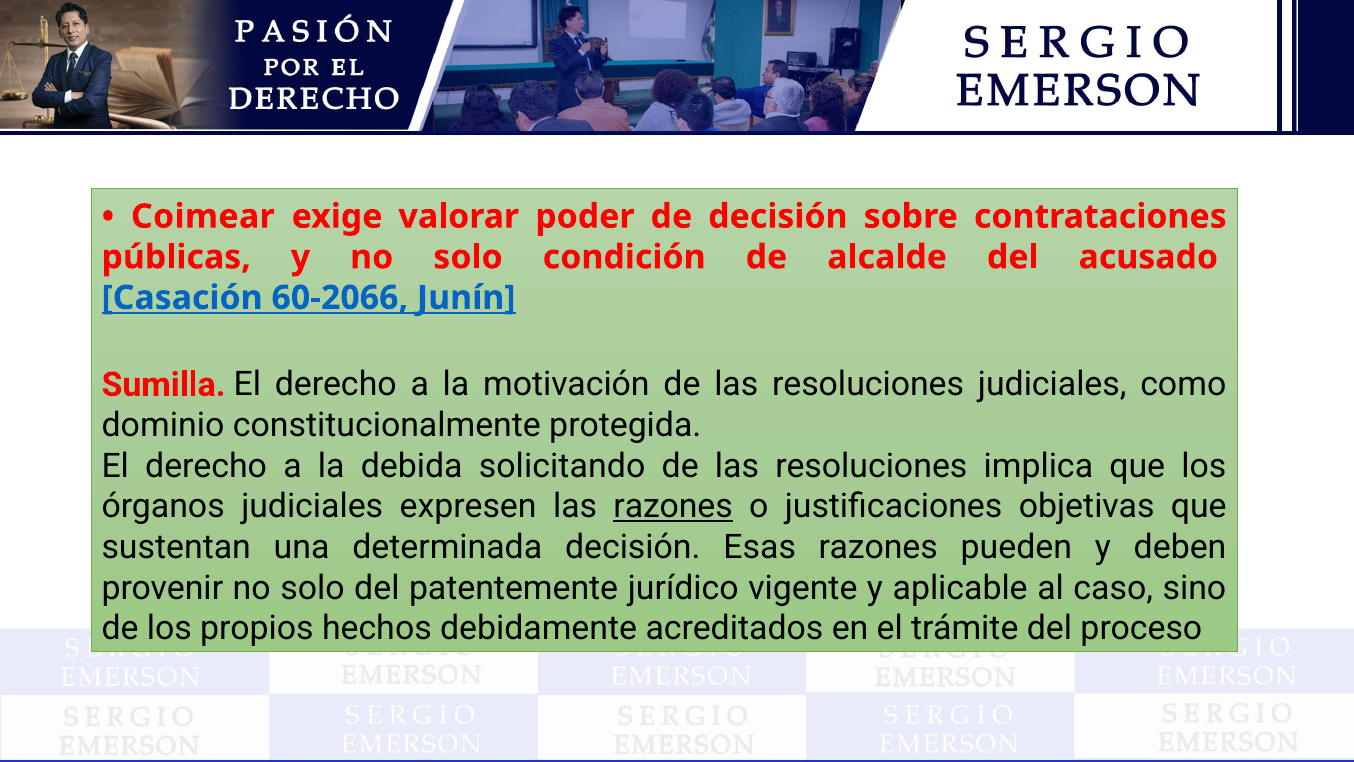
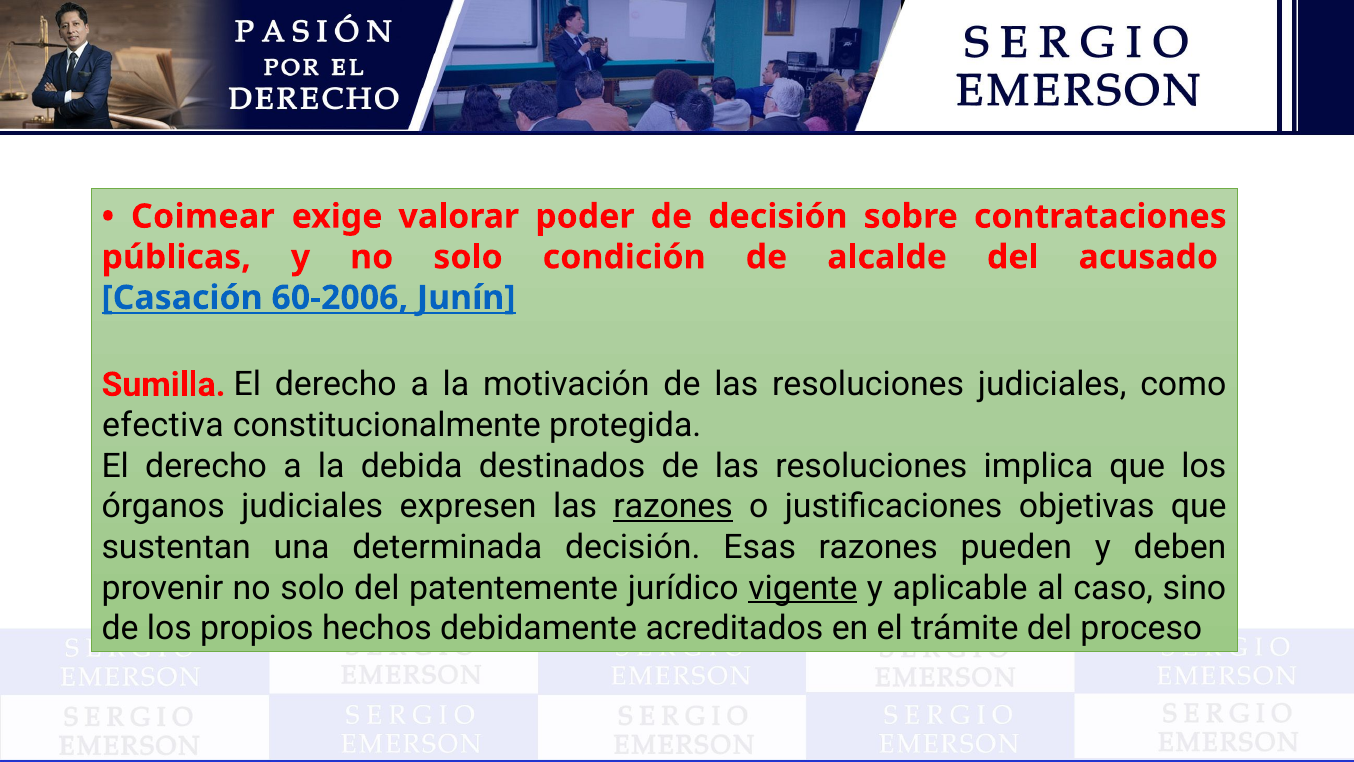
60-2066: 60-2066 -> 60-2006
dominio: dominio -> efectiva
solicitando: solicitando -> destinados
vigente underline: none -> present
